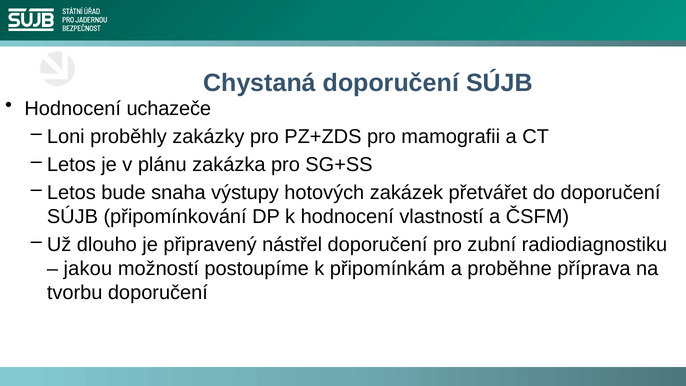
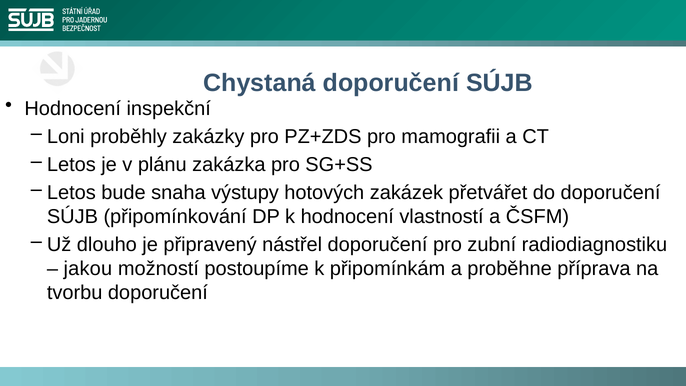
uchazeče: uchazeče -> inspekční
